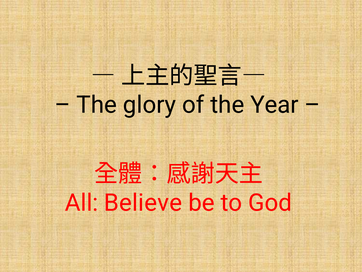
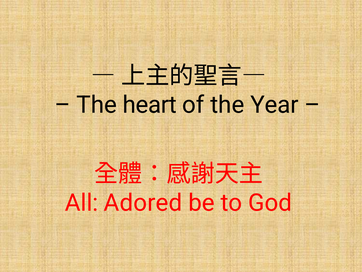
glory: glory -> heart
Believe: Believe -> Adored
